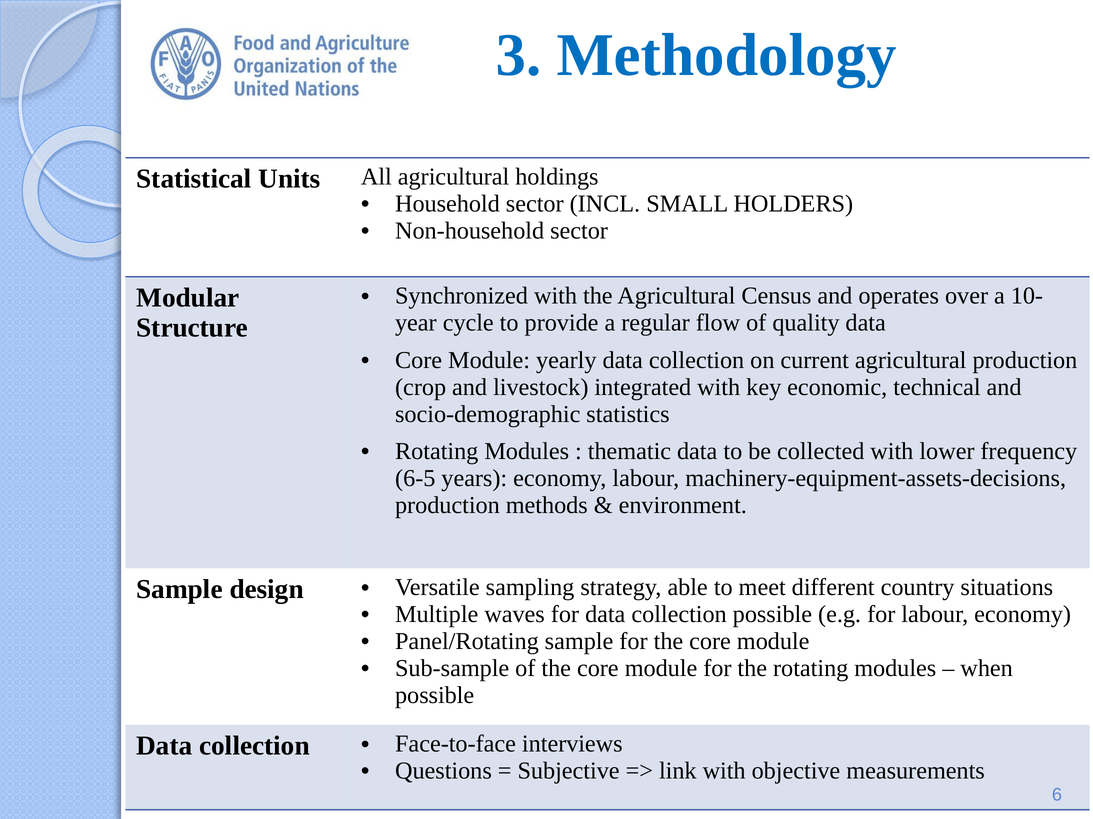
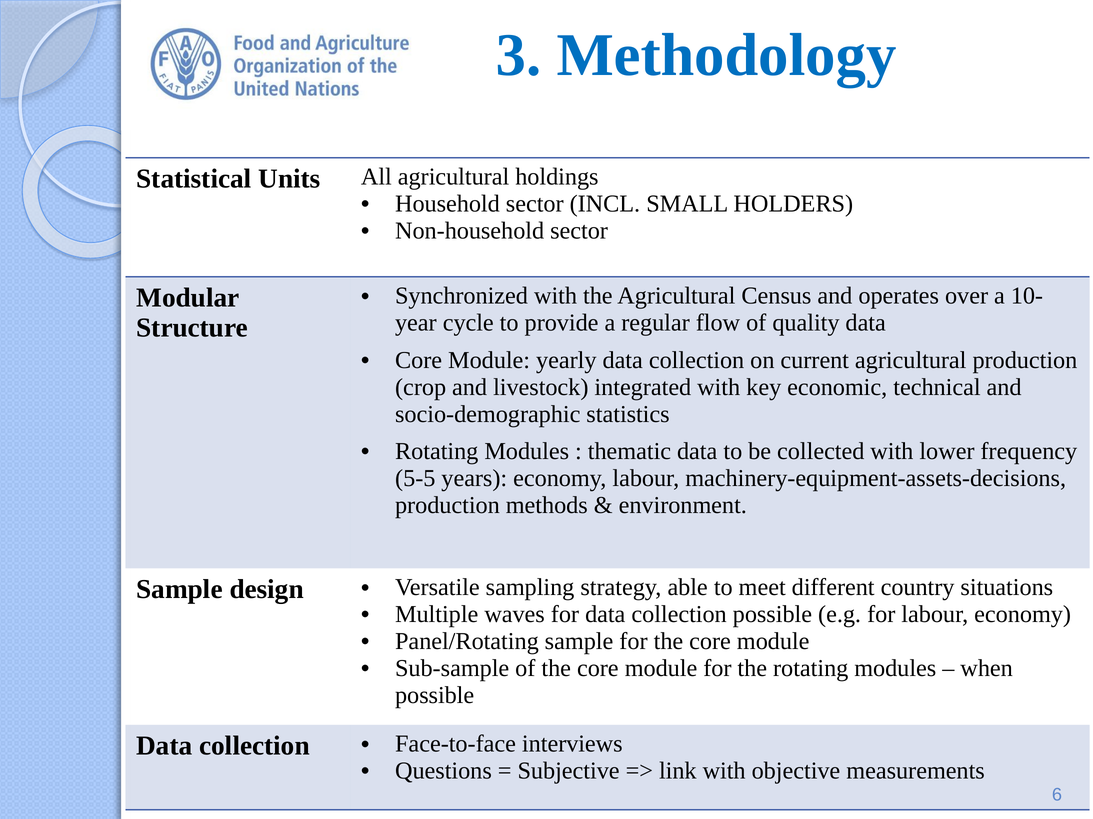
6-5: 6-5 -> 5-5
